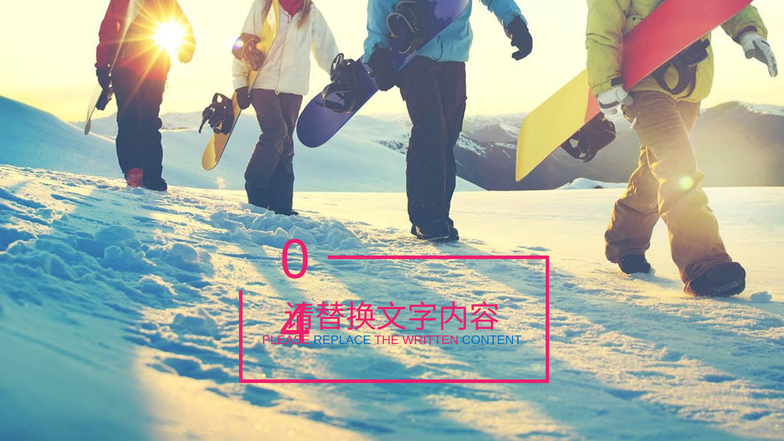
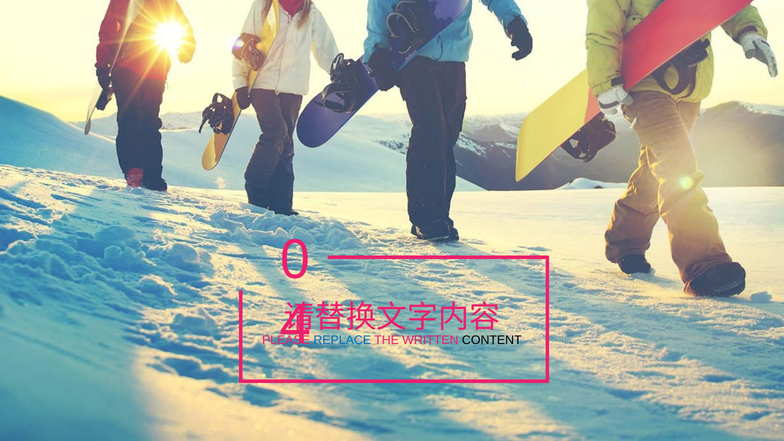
CONTENT colour: blue -> black
